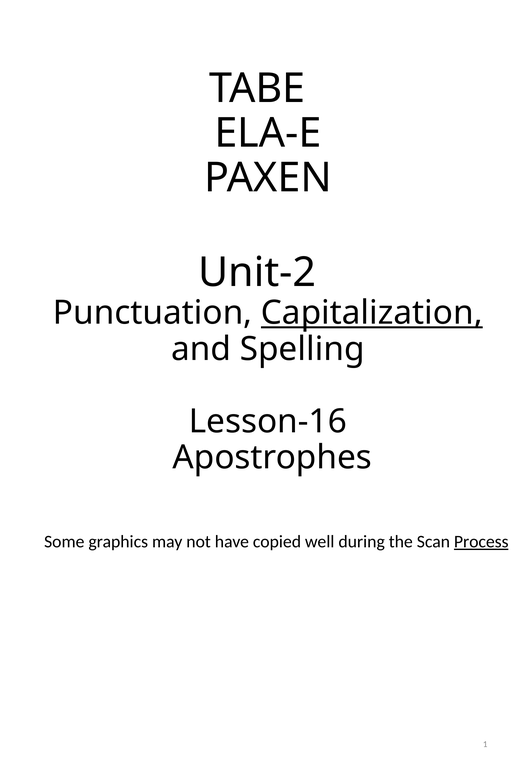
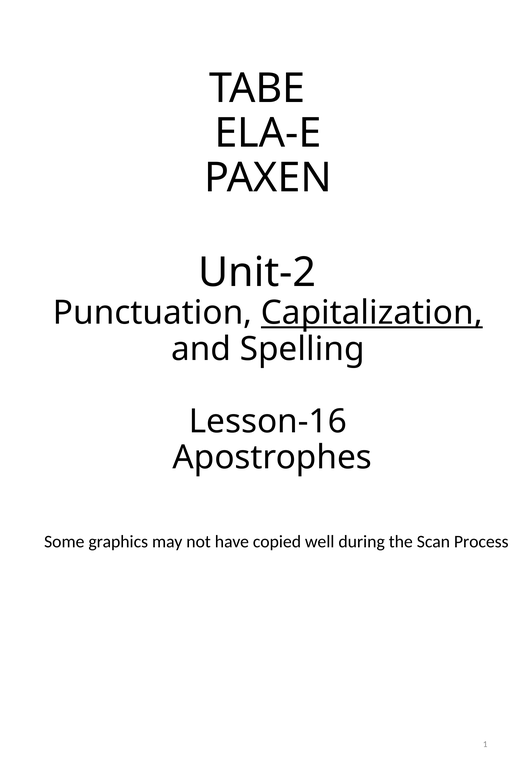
Process underline: present -> none
